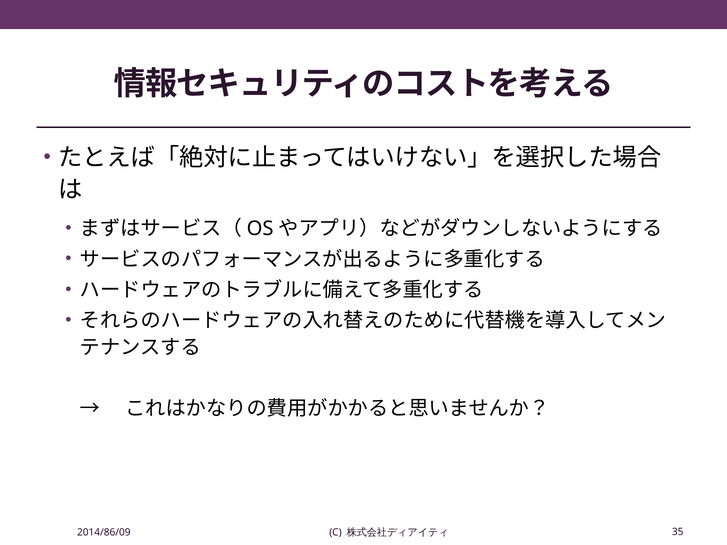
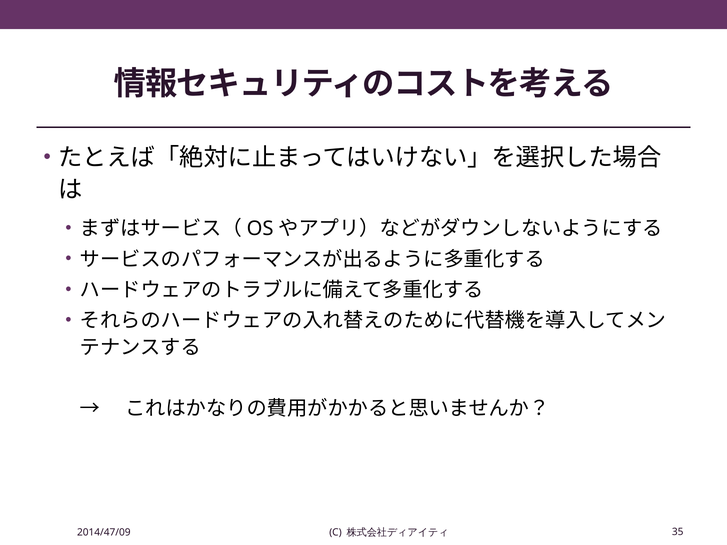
2014/86/09: 2014/86/09 -> 2014/47/09
